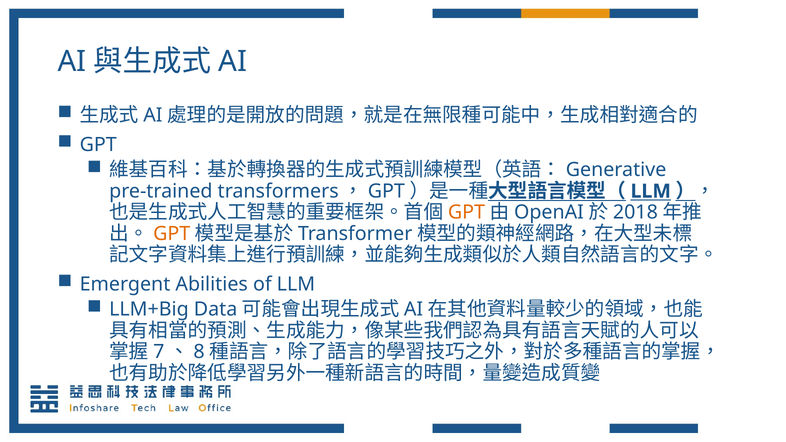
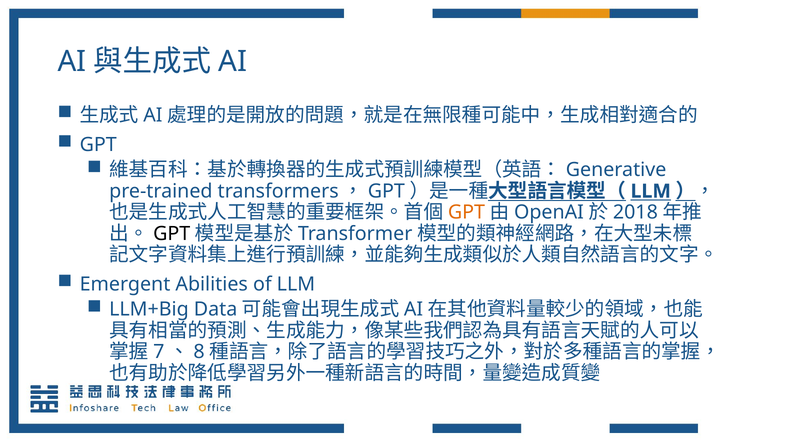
GPT at (172, 234) colour: orange -> black
